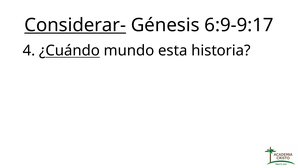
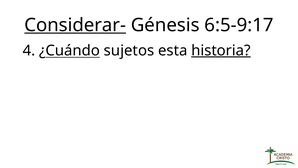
6:9-9:17: 6:9-9:17 -> 6:5-9:17
mundo: mundo -> sujetos
historia underline: none -> present
